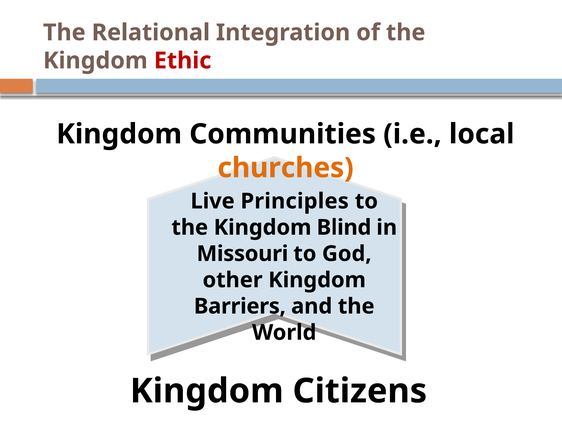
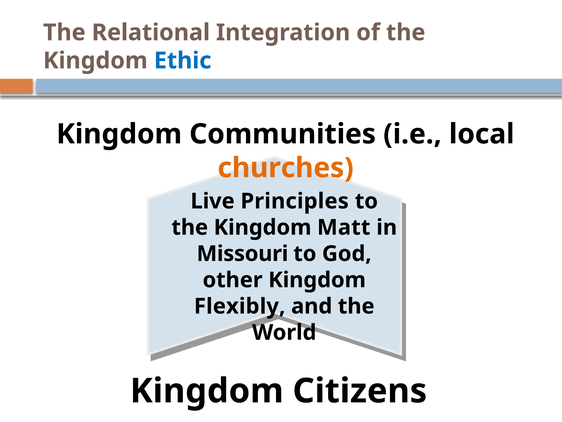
Ethic colour: red -> blue
Blind: Blind -> Matt
Barriers: Barriers -> Flexibly
